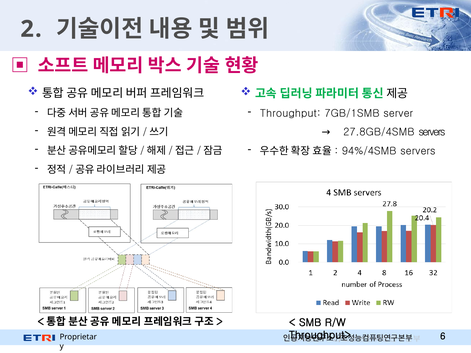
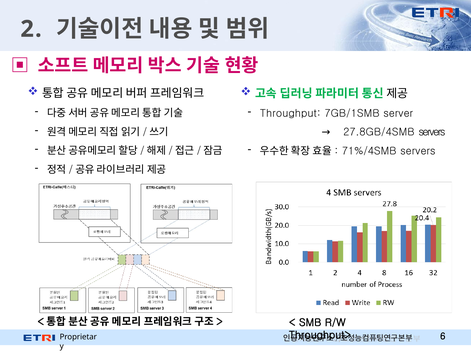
94%/4SMB: 94%/4SMB -> 71%/4SMB
